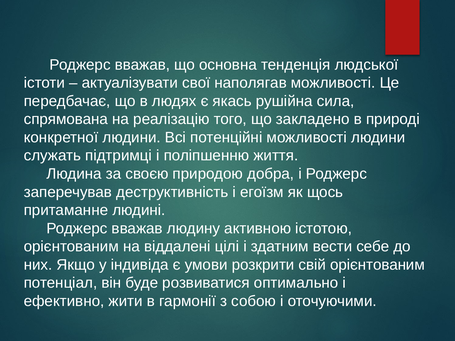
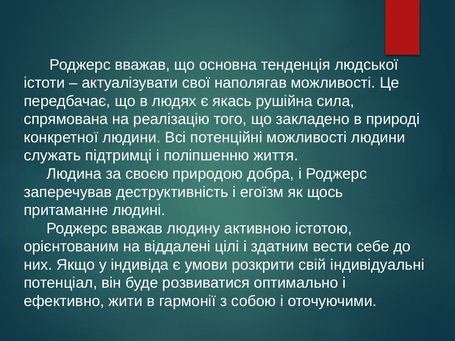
свій орієнтованим: орієнтованим -> індивідуальні
